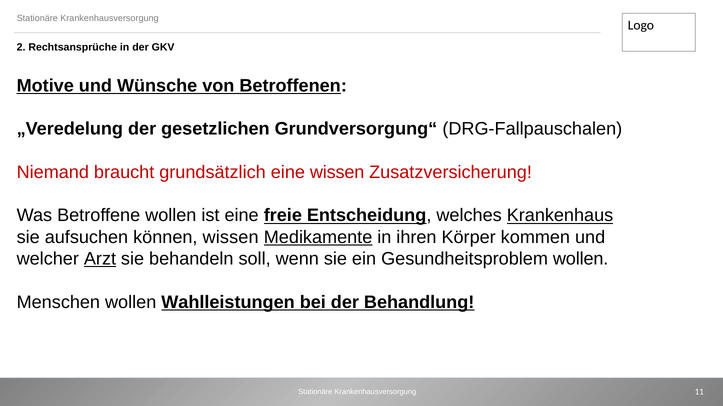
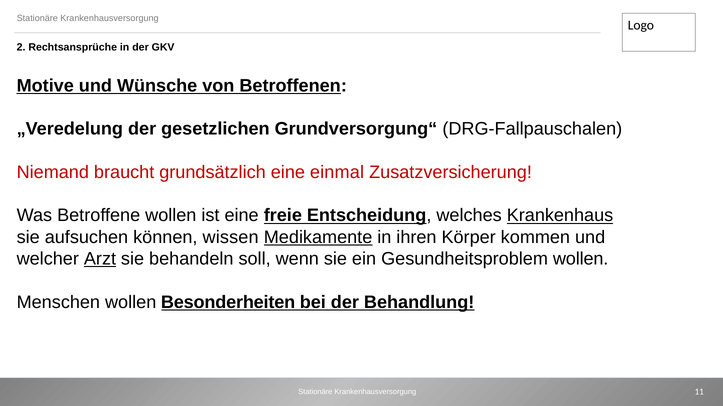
eine wissen: wissen -> einmal
Wahlleistungen: Wahlleistungen -> Besonderheiten
